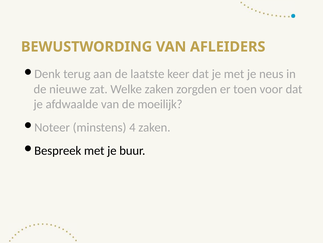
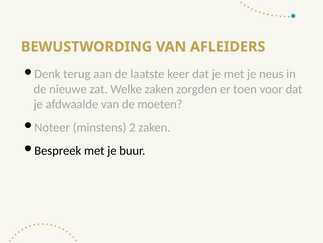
moeilijk: moeilijk -> moeten
4: 4 -> 2
